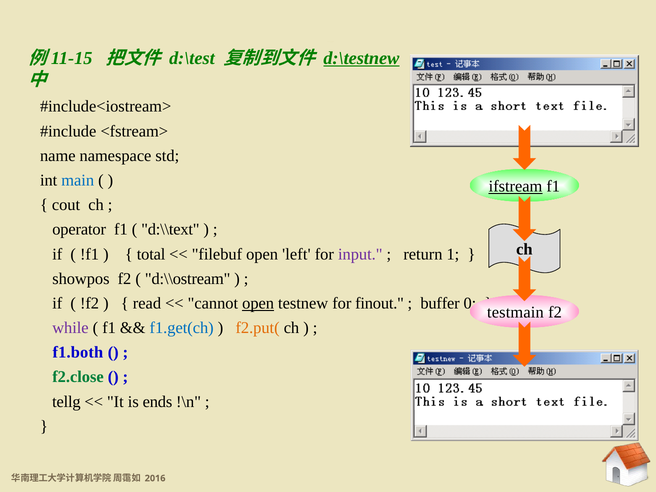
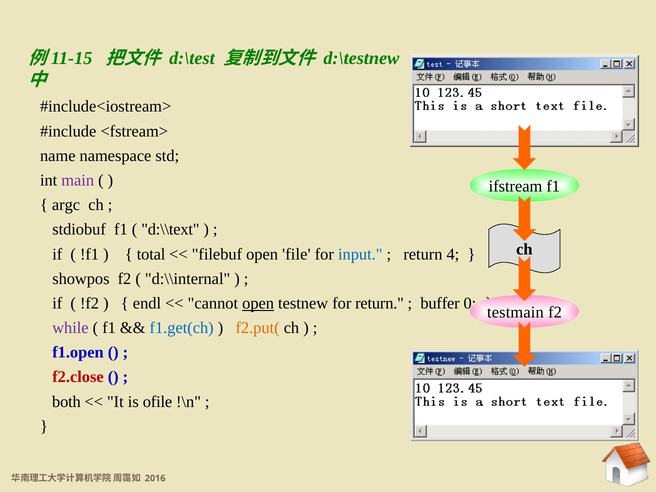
d:\testnew underline: present -> none
main colour: blue -> purple
ifstream underline: present -> none
cout: cout -> argc
operator: operator -> stdiobuf
left: left -> file
input colour: purple -> blue
1: 1 -> 4
d:\\ostream: d:\\ostream -> d:\\internal
read: read -> endl
for finout: finout -> return
f1.both: f1.both -> f1.open
f2.close colour: green -> red
tellg: tellg -> both
ends: ends -> ofile
